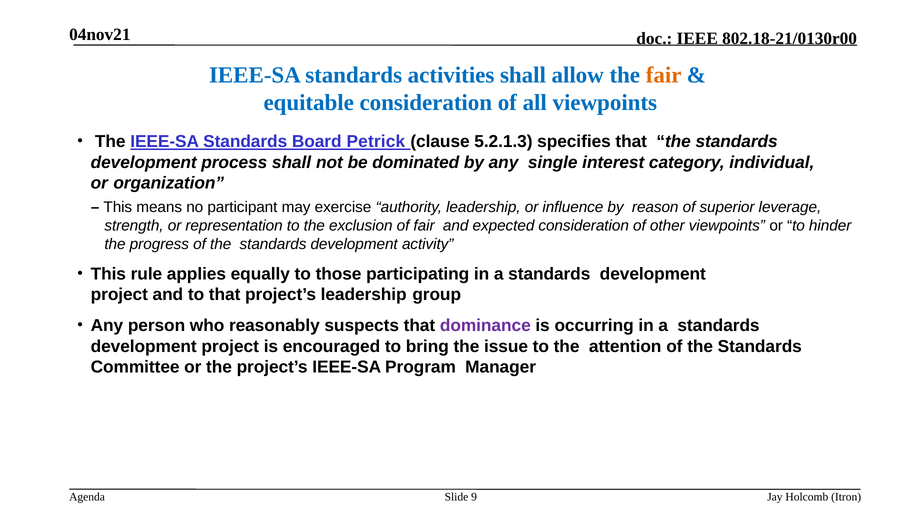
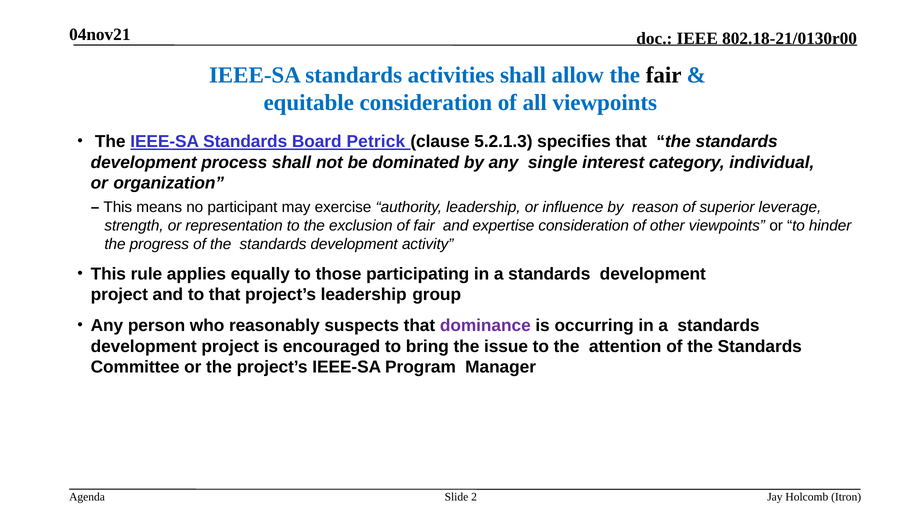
fair at (664, 75) colour: orange -> black
expected: expected -> expertise
9: 9 -> 2
